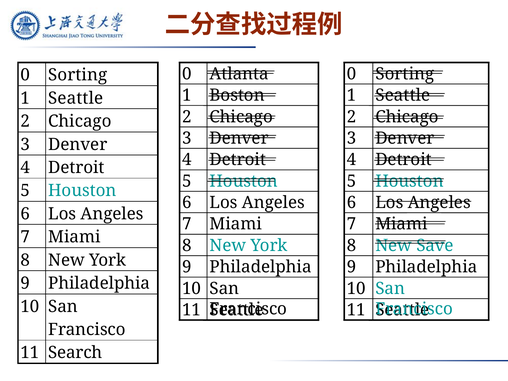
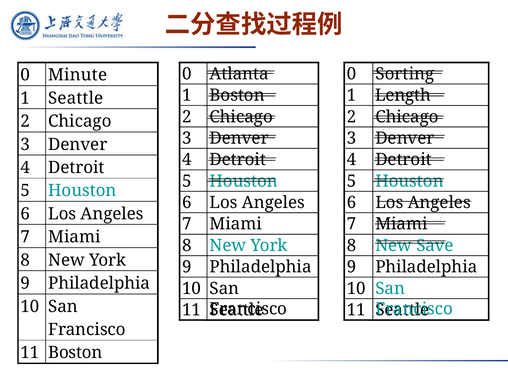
0 Sorting: Sorting -> Minute
Seattle at (403, 95): Seattle -> Length
11 Search: Search -> Boston
